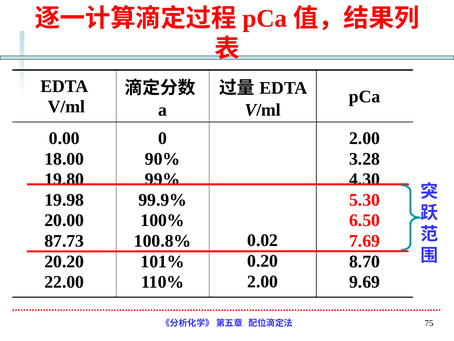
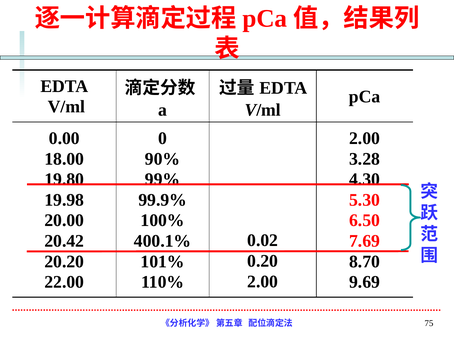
87.73: 87.73 -> 20.42
100.8%: 100.8% -> 400.1%
